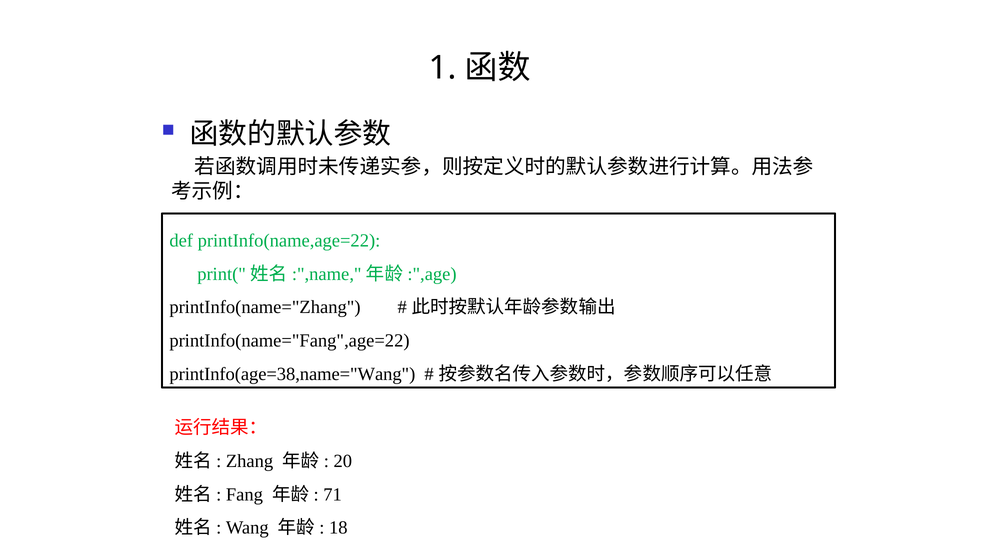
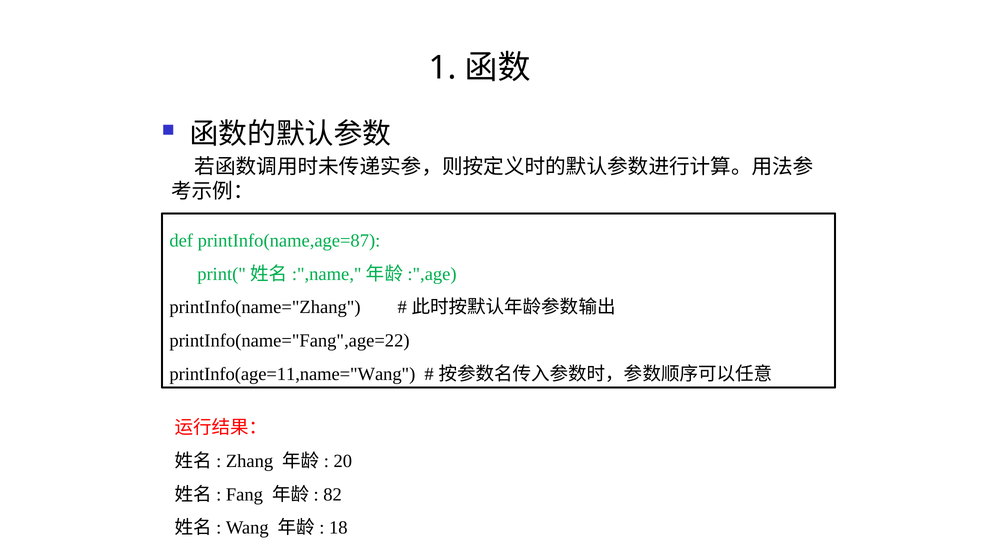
printInfo(name,age=22: printInfo(name,age=22 -> printInfo(name,age=87
printInfo(age=38,name="Wang: printInfo(age=38,name="Wang -> printInfo(age=11,name="Wang
71: 71 -> 82
